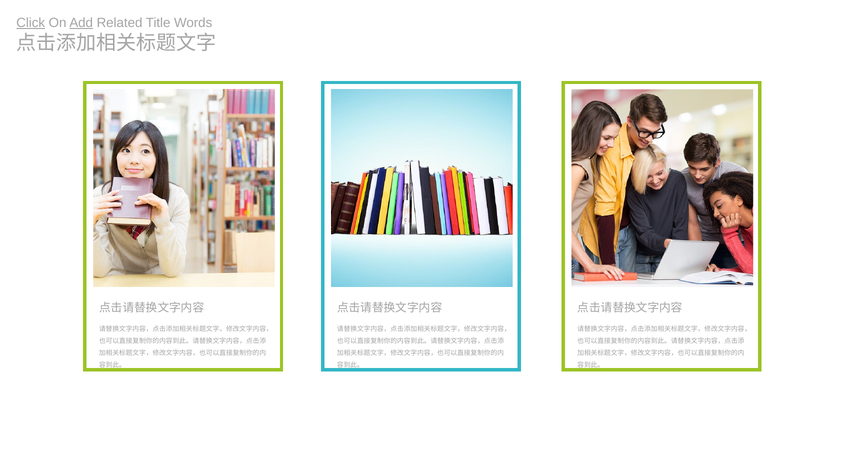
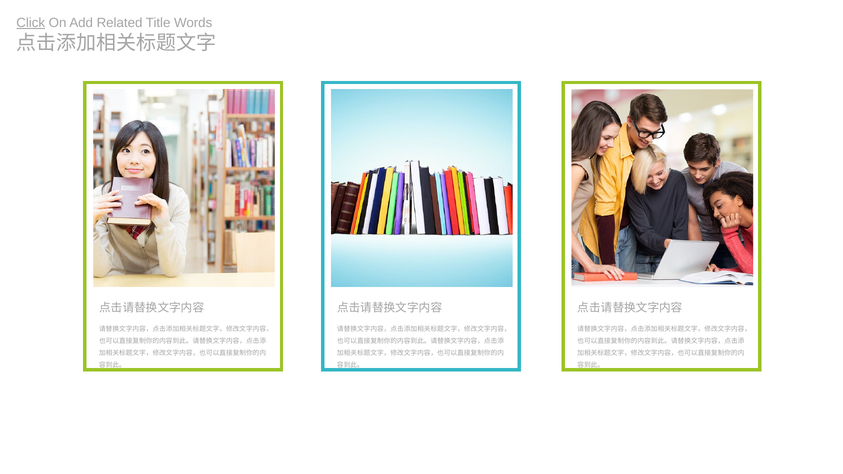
Add underline: present -> none
